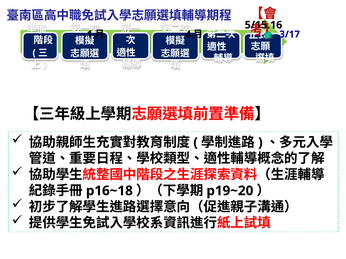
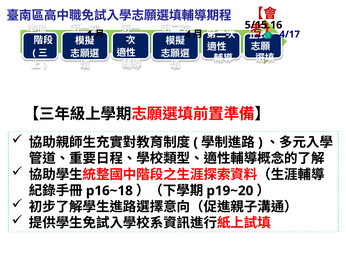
3/17: 3/17 -> 4/17
